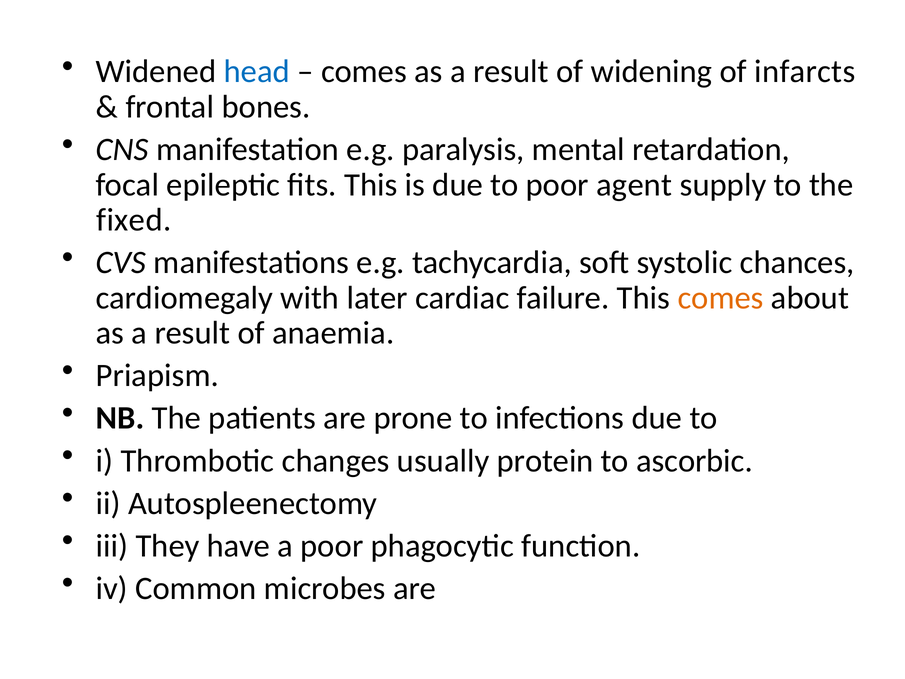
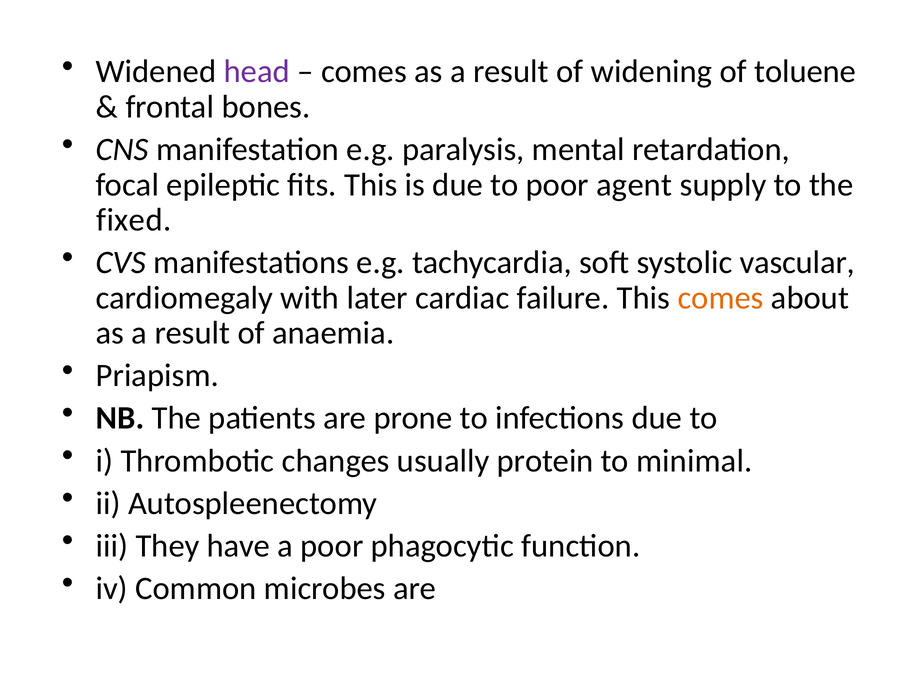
head colour: blue -> purple
infarcts: infarcts -> toluene
chances: chances -> vascular
ascorbic: ascorbic -> minimal
